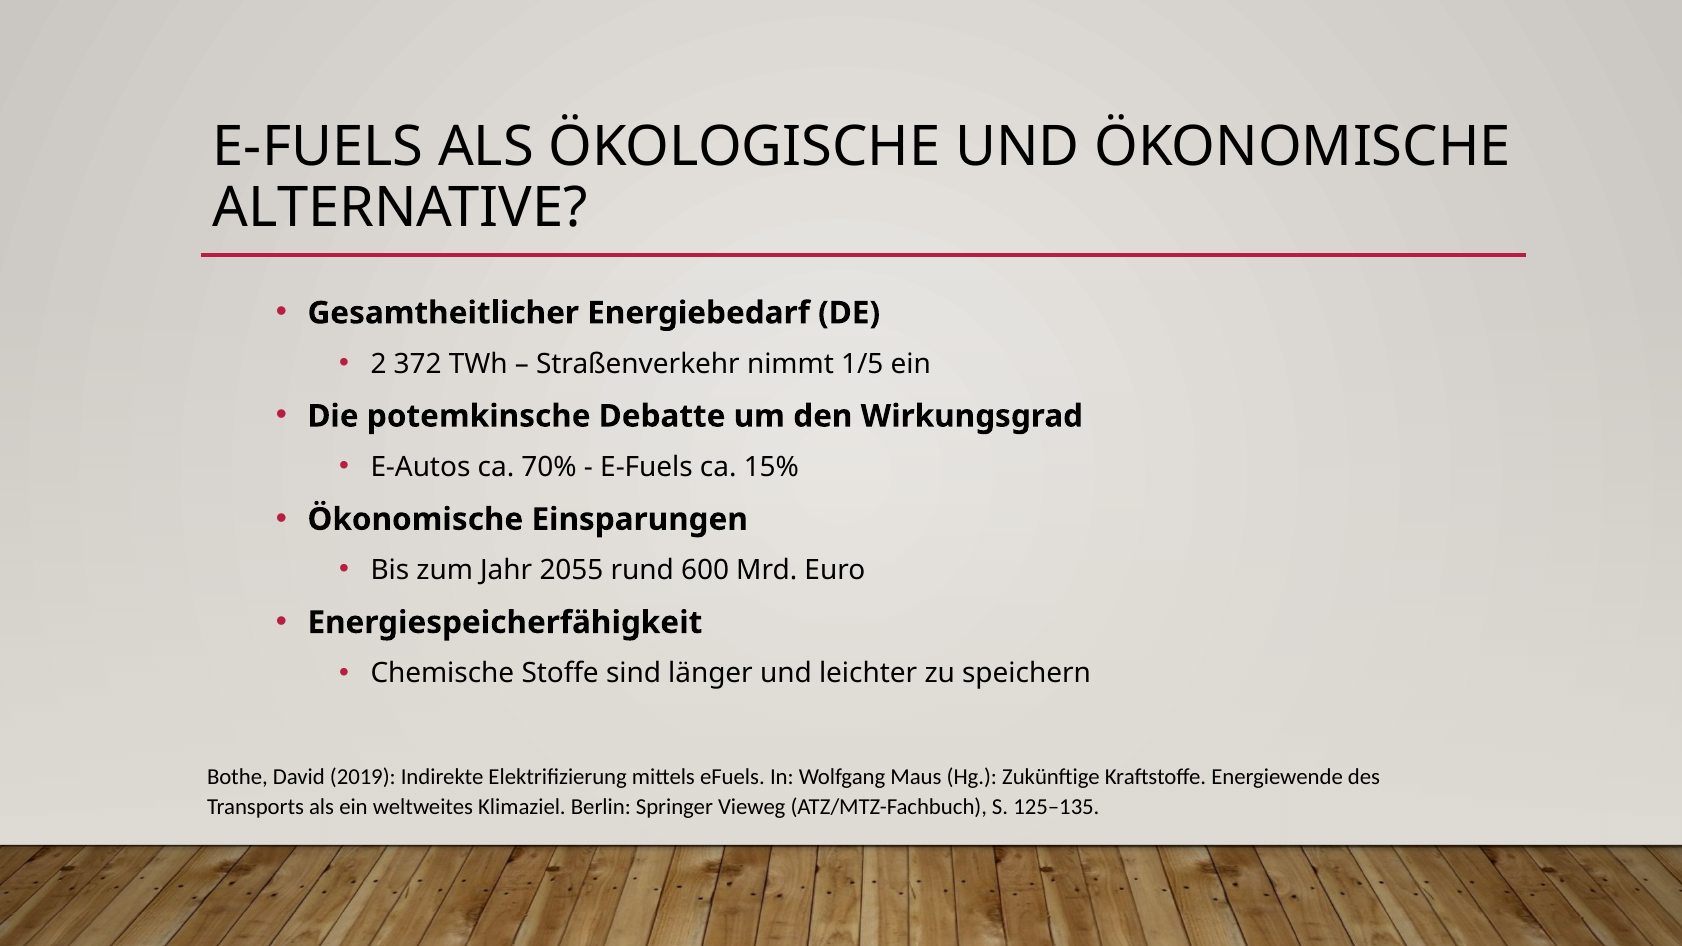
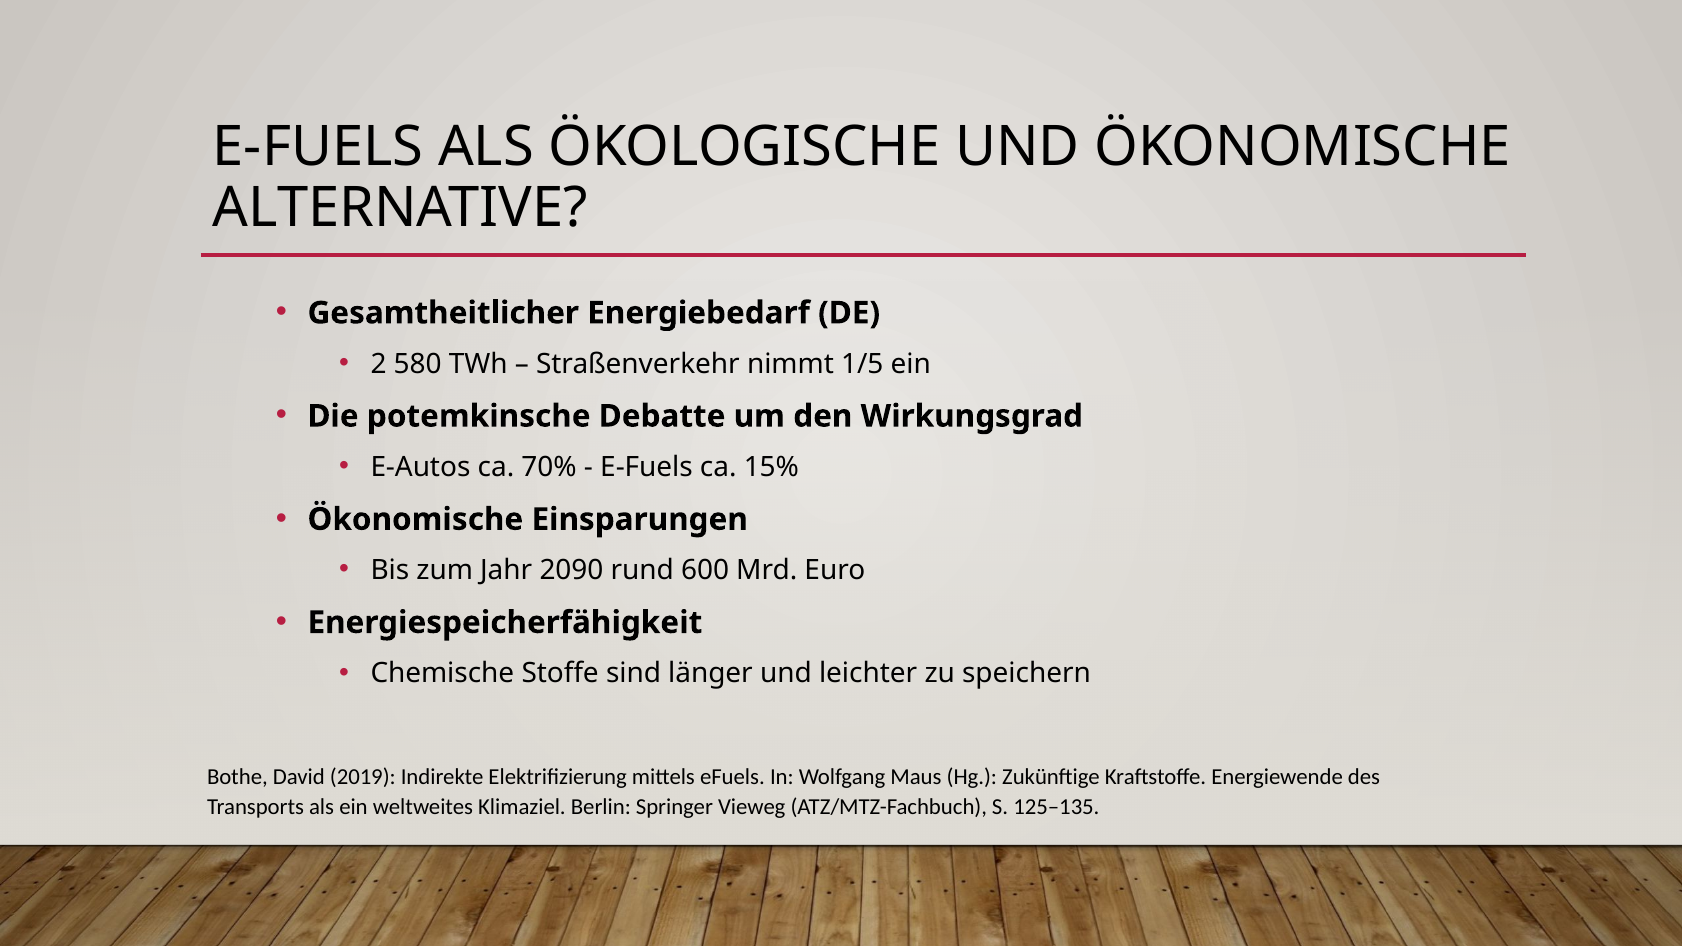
372: 372 -> 580
2055: 2055 -> 2090
